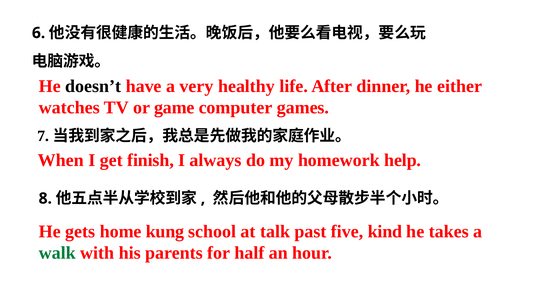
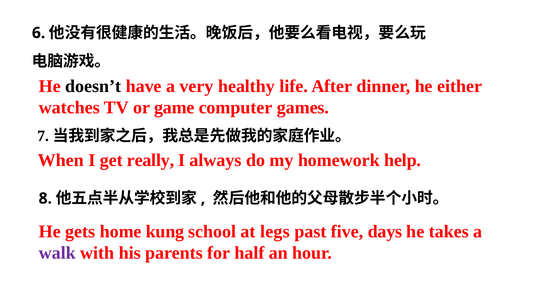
finish: finish -> really
talk: talk -> legs
kind: kind -> days
walk colour: green -> purple
